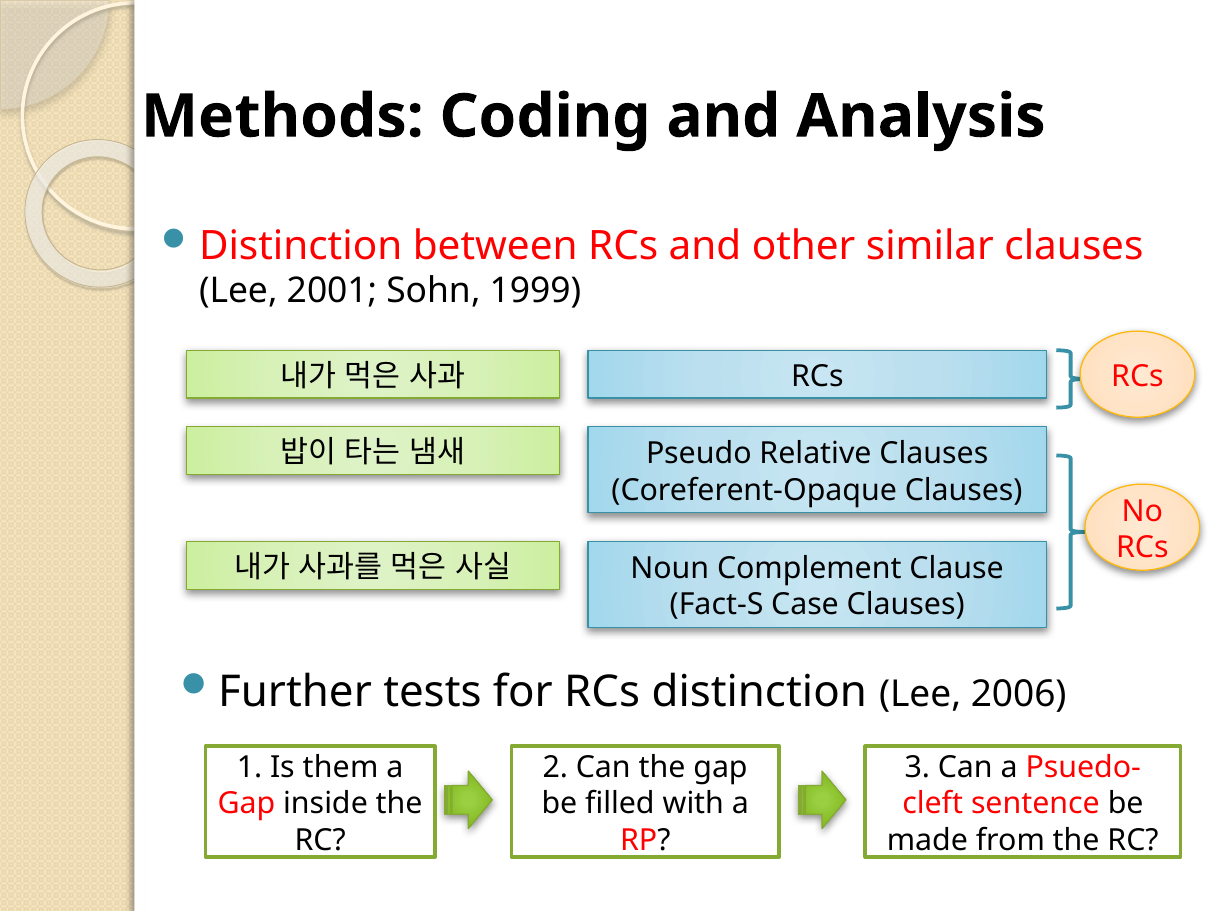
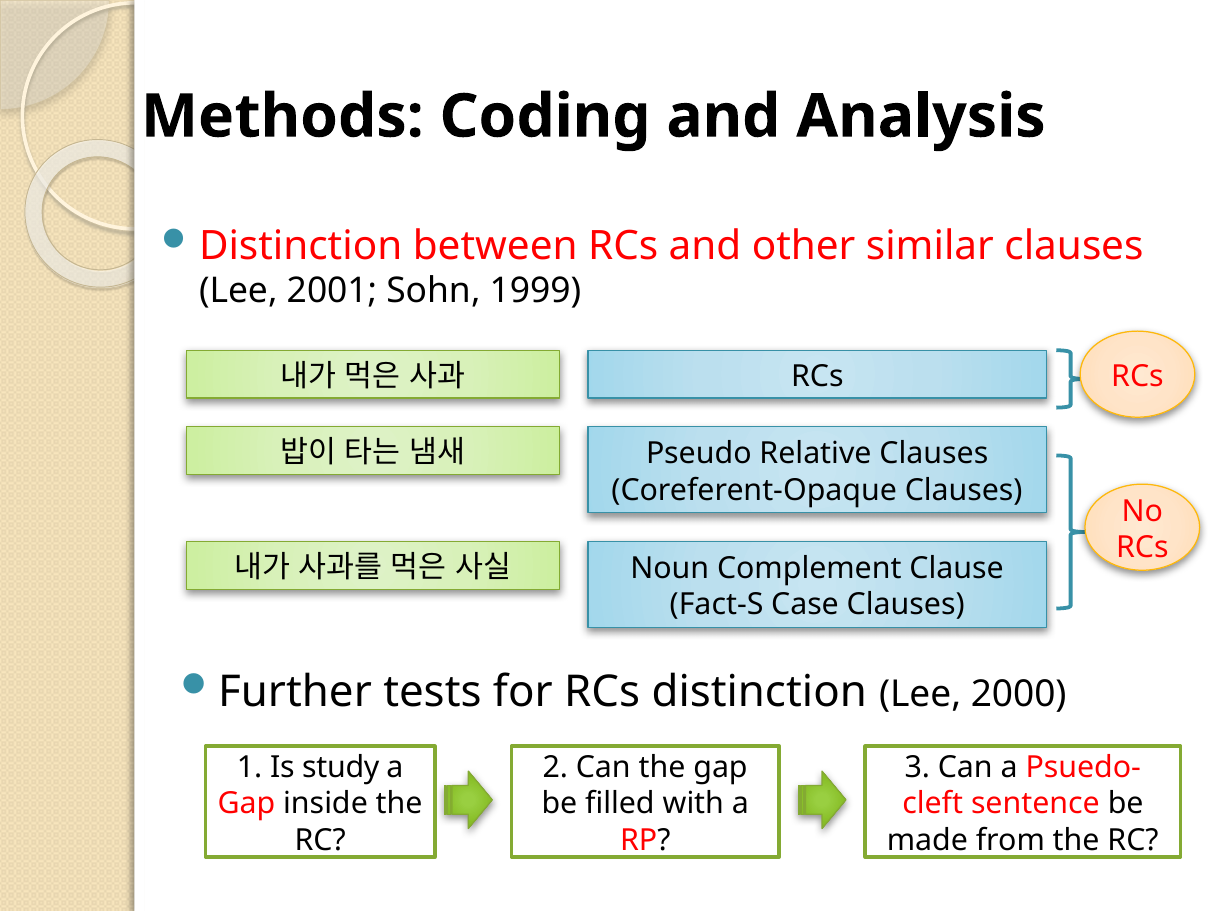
2006: 2006 -> 2000
them: them -> study
